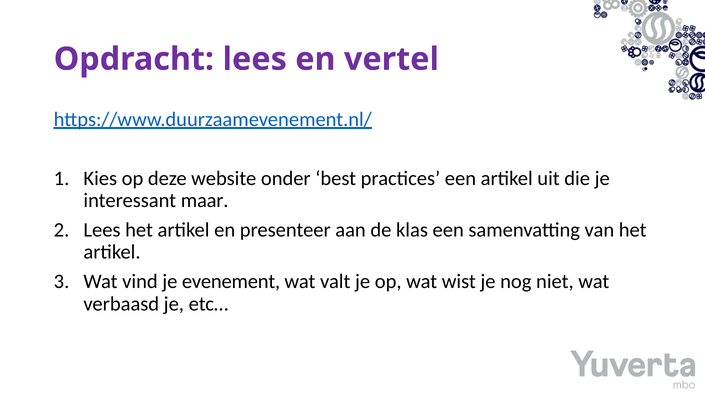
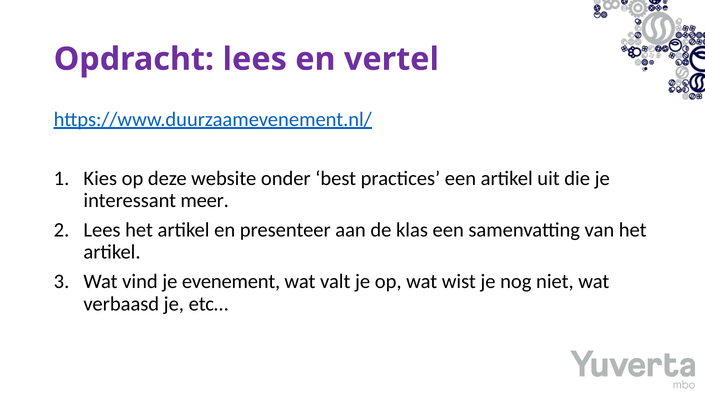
maar: maar -> meer
